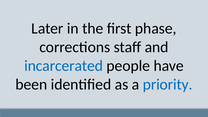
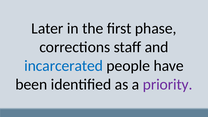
priority colour: blue -> purple
